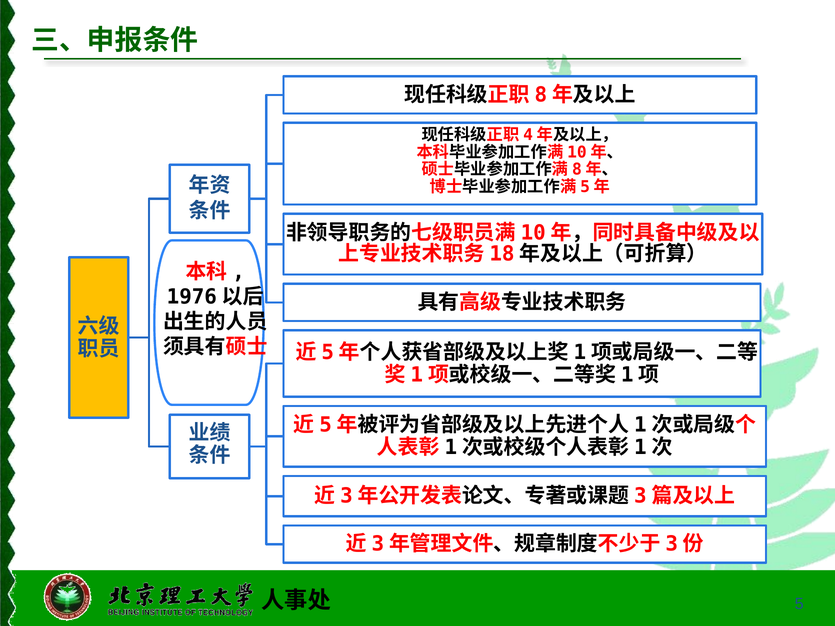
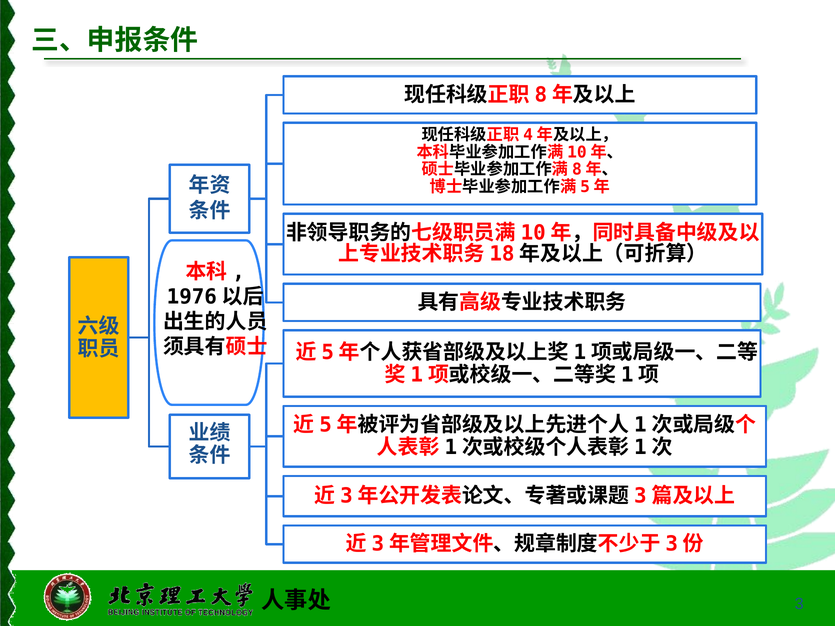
5: 5 -> 3
